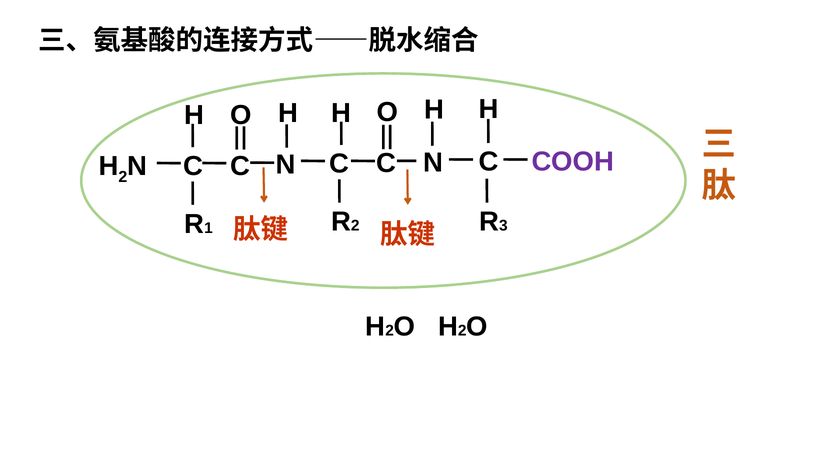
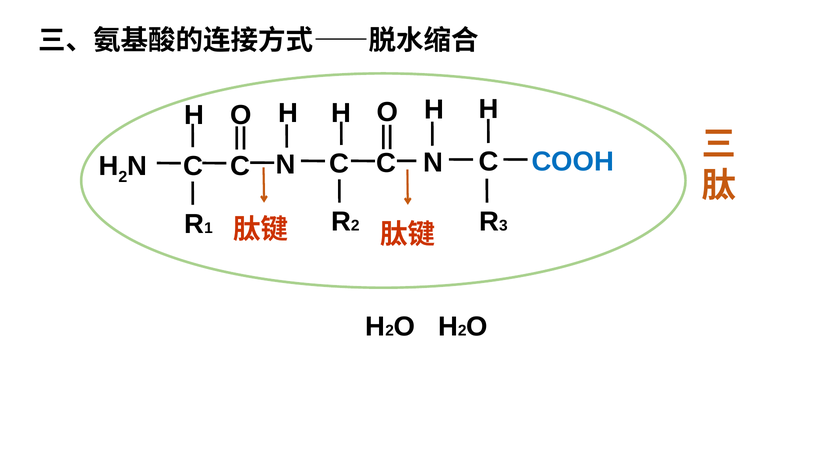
COOH colour: purple -> blue
